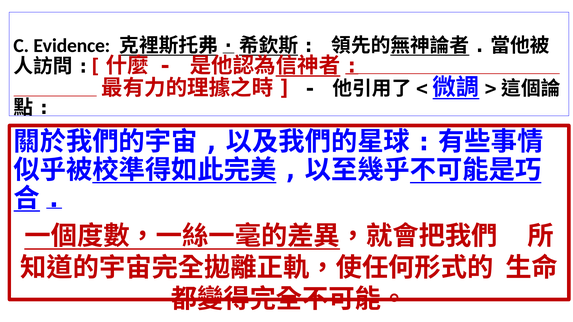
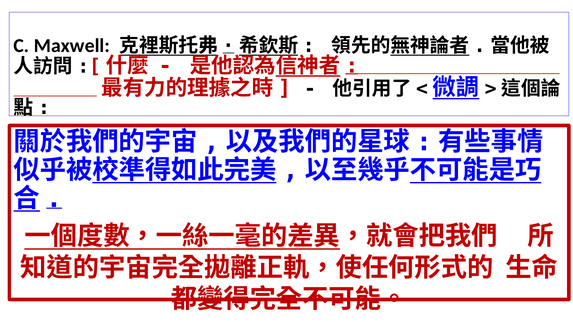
Evidence: Evidence -> Maxwell
